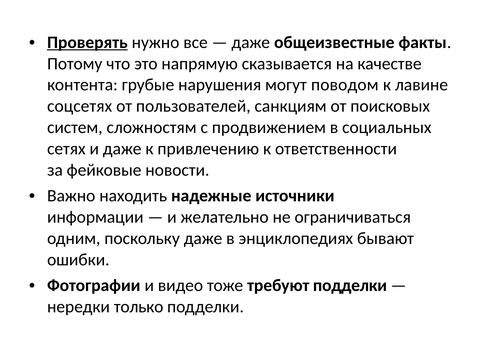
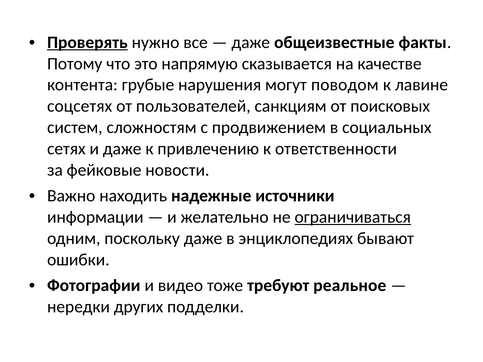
ограничиваться underline: none -> present
требуют подделки: подделки -> реальное
только: только -> других
